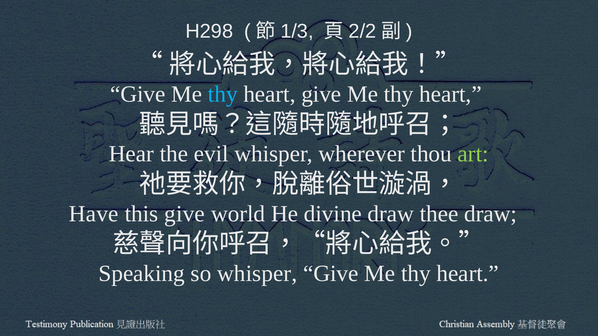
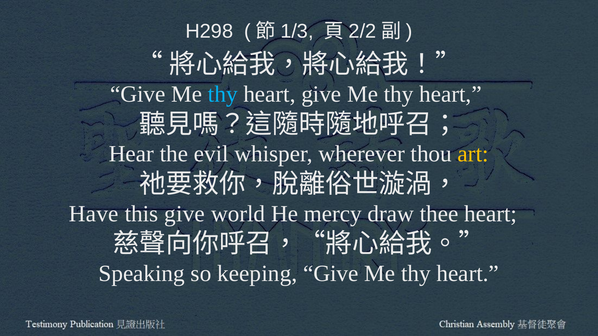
art colour: light green -> yellow
divine: divine -> mercy
thee draw: draw -> heart
so whisper: whisper -> keeping
